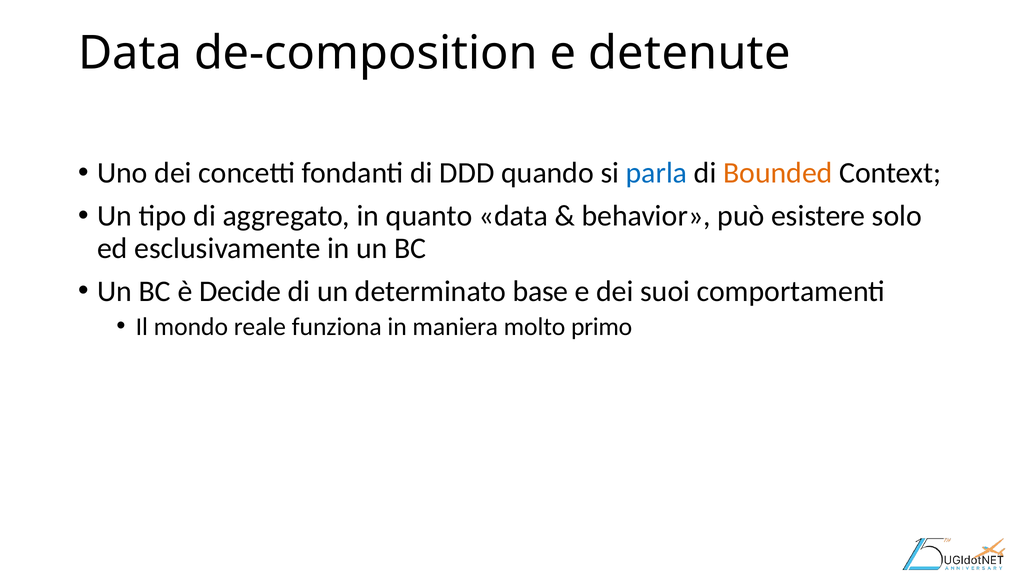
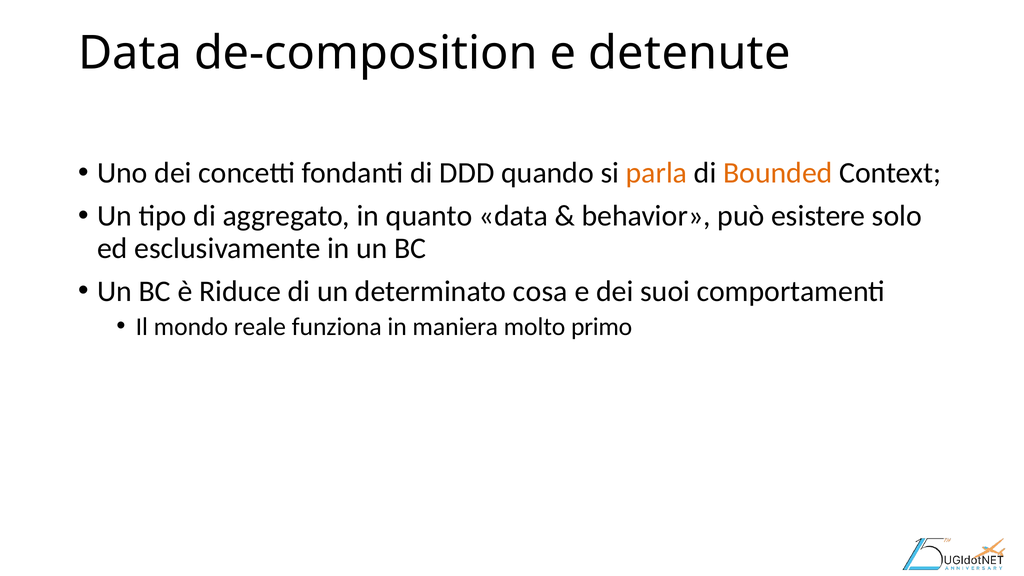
parla colour: blue -> orange
Decide: Decide -> Riduce
base: base -> cosa
